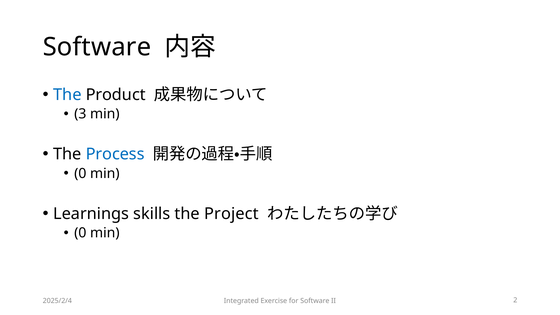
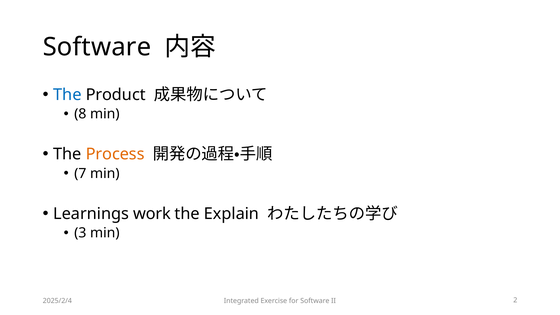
3: 3 -> 8
Process colour: blue -> orange
0 at (80, 174): 0 -> 7
skills: skills -> work
Project: Project -> Explain
0 at (80, 233): 0 -> 3
